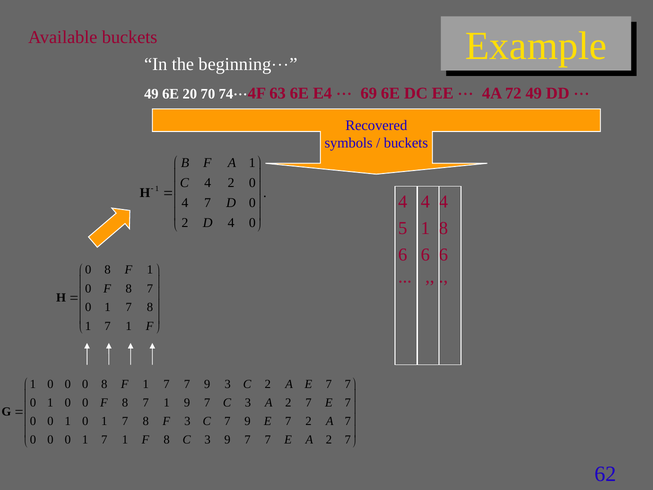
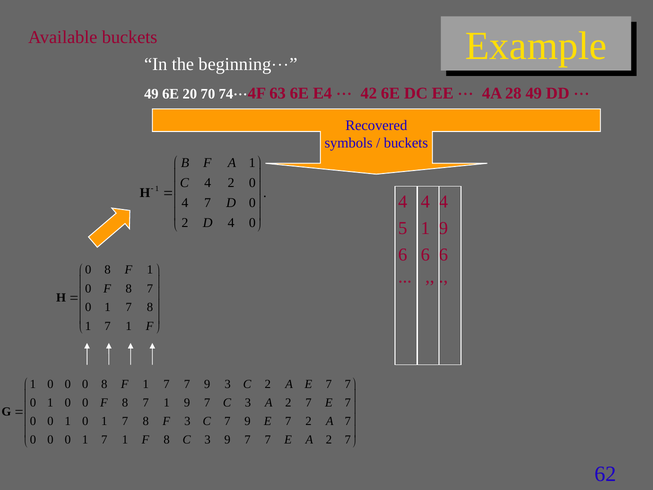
69: 69 -> 42
72: 72 -> 28
5 1 8: 8 -> 9
